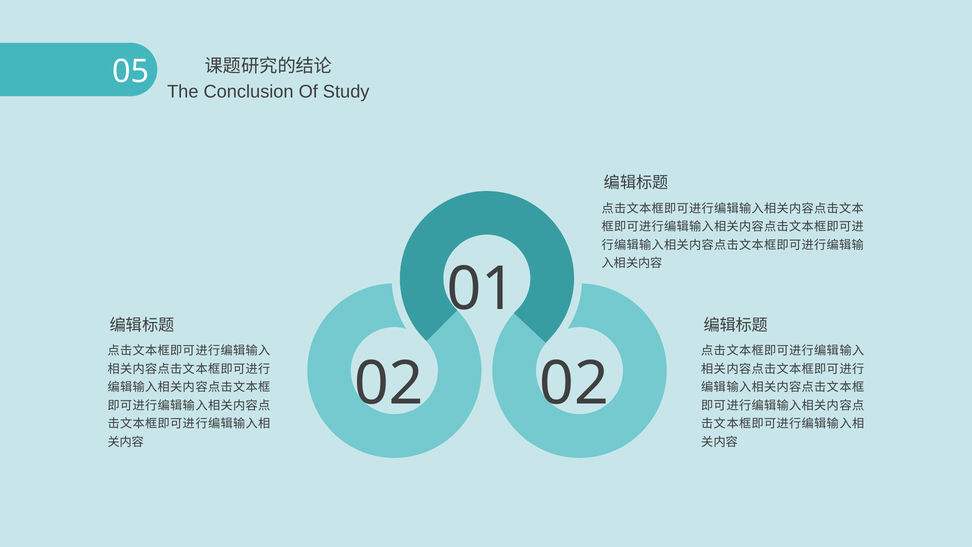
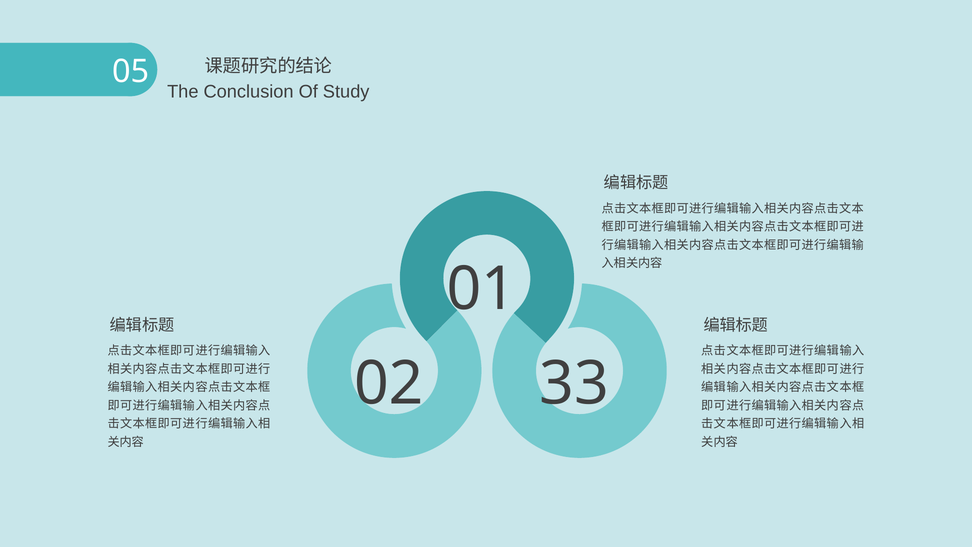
02 02: 02 -> 33
